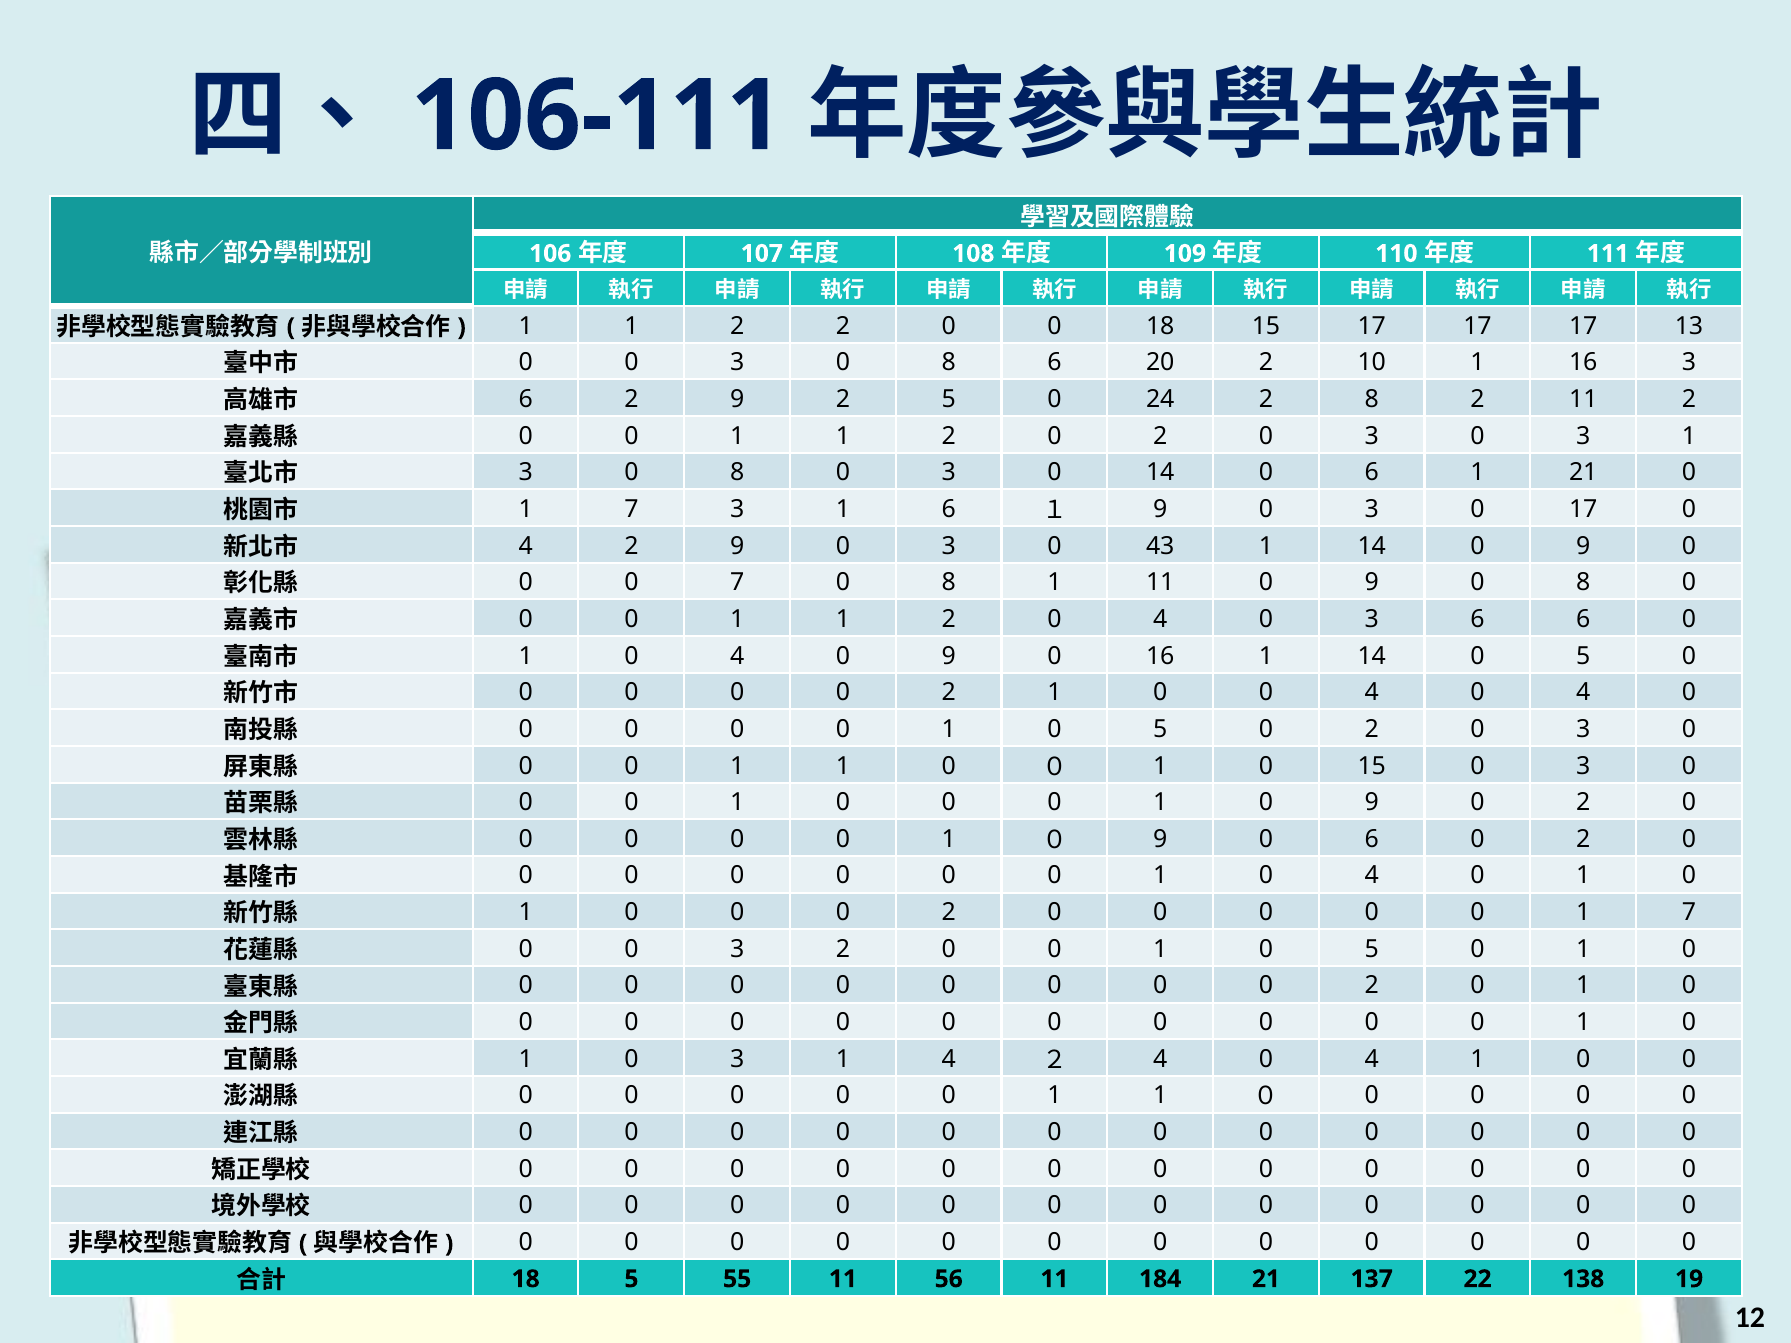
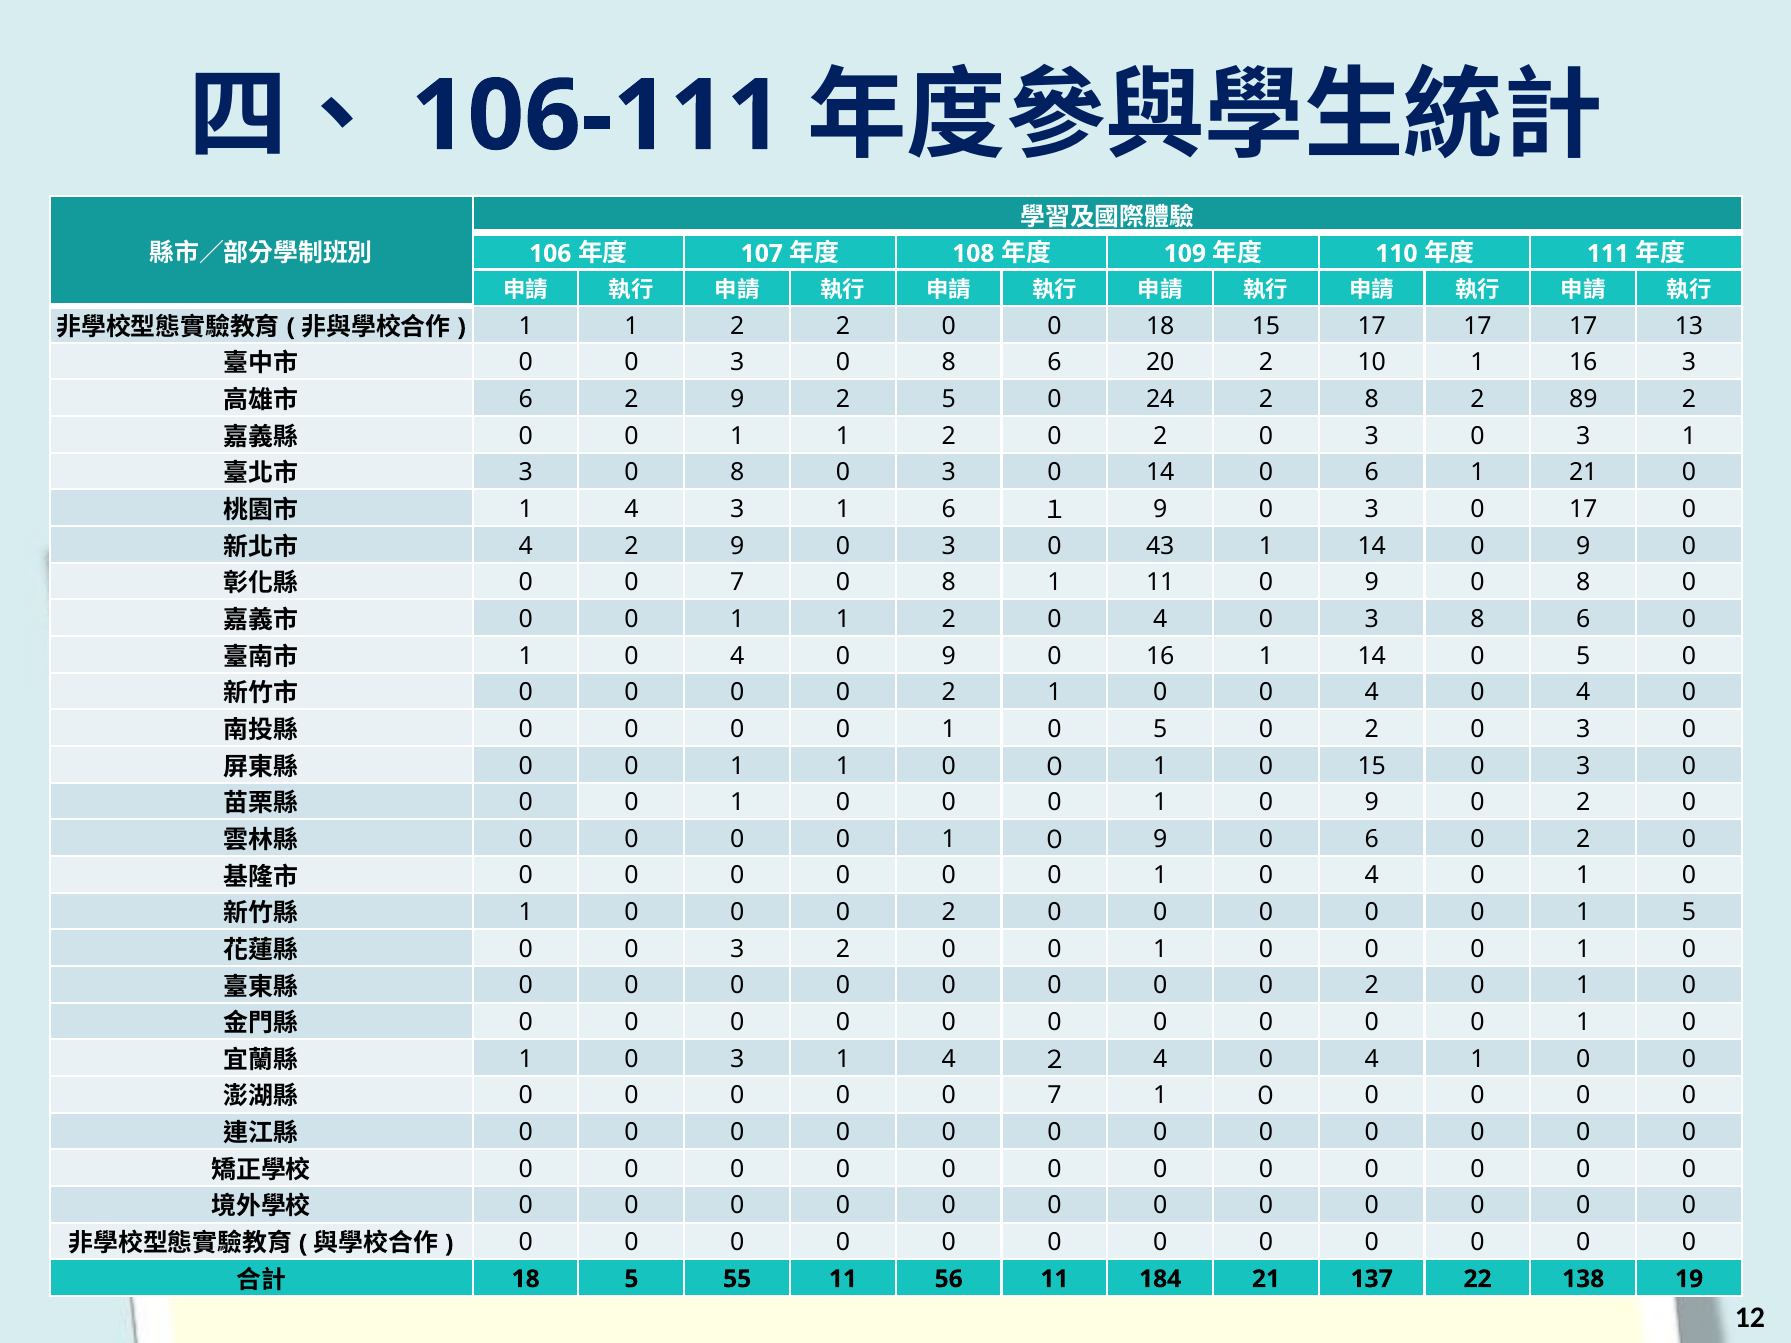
2 11: 11 -> 89
7 at (631, 509): 7 -> 4
3 6: 6 -> 8
0 1 7: 7 -> 5
5 at (1372, 949): 5 -> 0
1 at (1055, 1096): 1 -> 7
